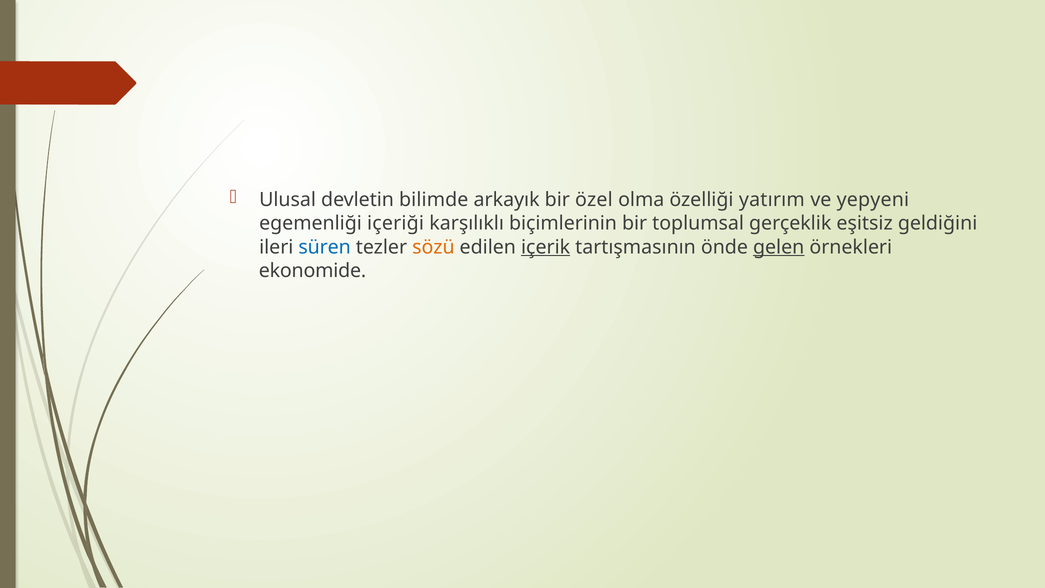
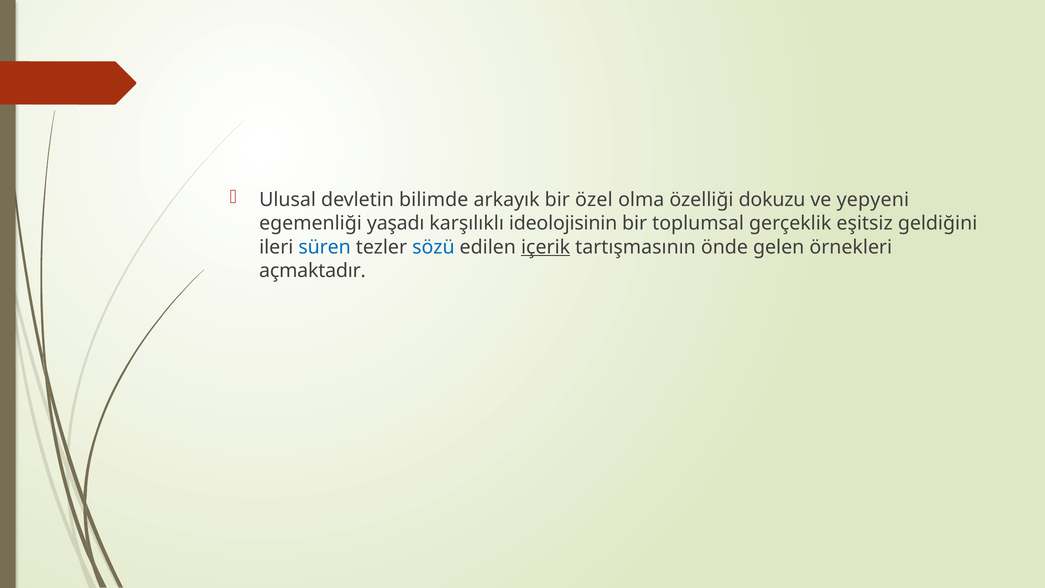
yatırım: yatırım -> dokuzu
içeriği: içeriği -> yaşadı
biçimlerinin: biçimlerinin -> ideolojisinin
sözü colour: orange -> blue
gelen underline: present -> none
ekonomide: ekonomide -> açmaktadır
